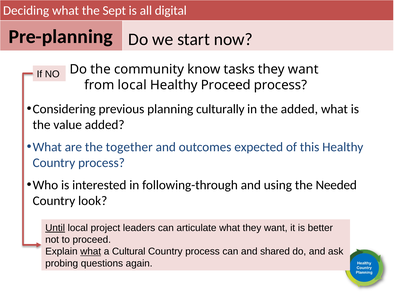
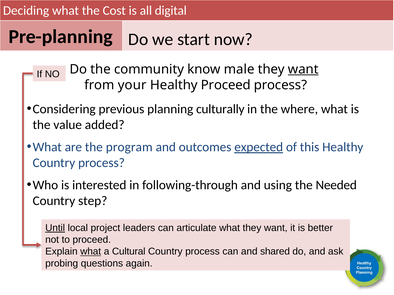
Sept: Sept -> Cost
tasks: tasks -> male
want at (303, 69) underline: none -> present
from local: local -> your
the added: added -> where
together: together -> program
expected underline: none -> present
look: look -> step
